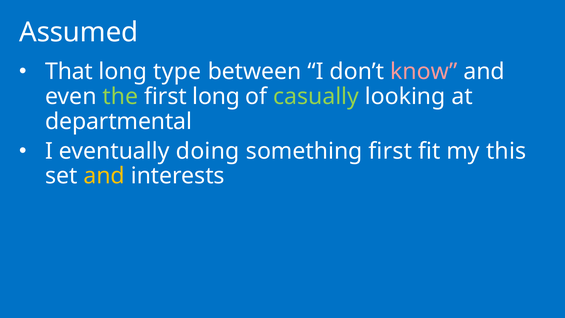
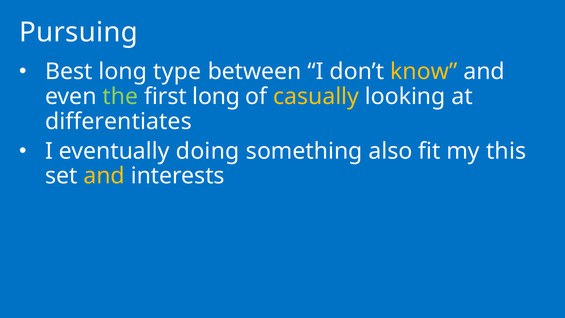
Assumed: Assumed -> Pursuing
That: That -> Best
know colour: pink -> yellow
casually colour: light green -> yellow
departmental: departmental -> differentiates
something first: first -> also
